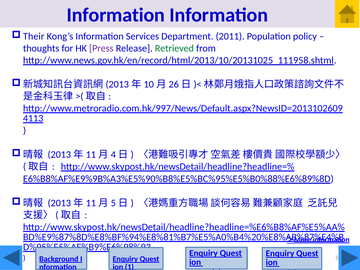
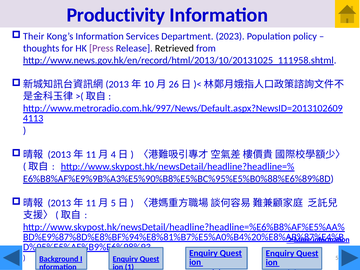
Information at (116, 15): Information -> Productivity
2011: 2011 -> 2023
Retrieved colour: green -> black
